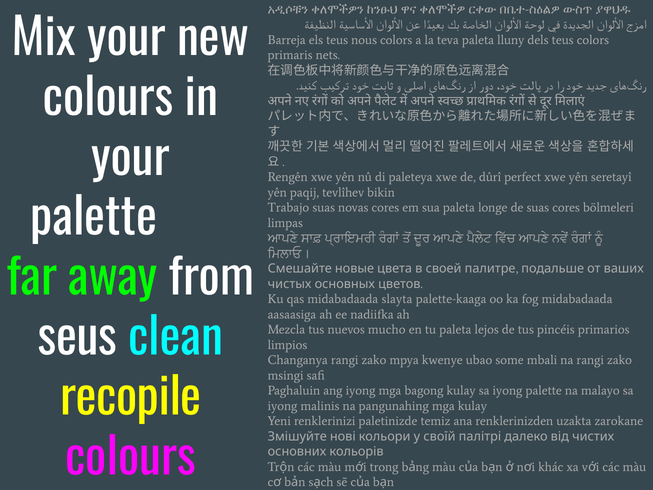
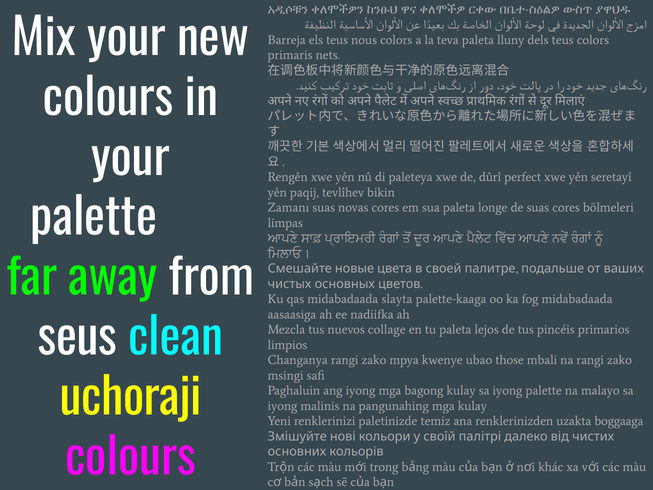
Trabajo: Trabajo -> Zamanı
mucho: mucho -> collage
some: some -> those
recopile: recopile -> uchoraji
zarokane: zarokane -> boggaaga
